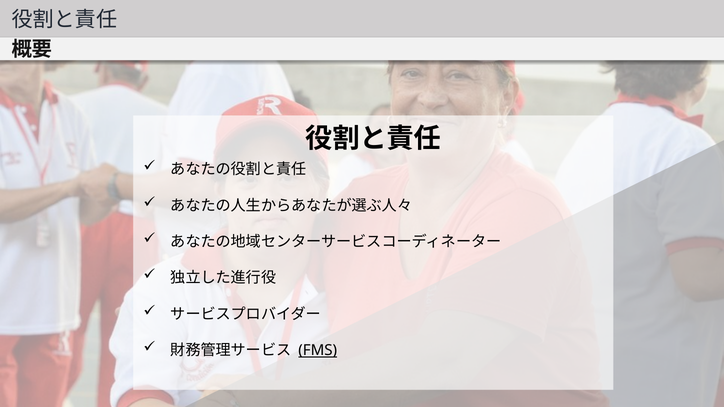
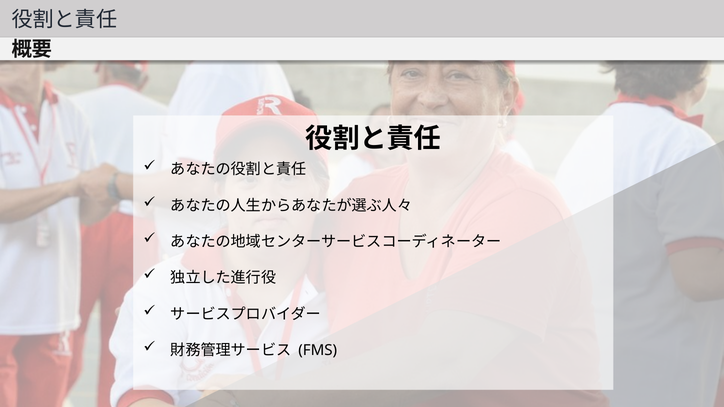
FMS underline: present -> none
